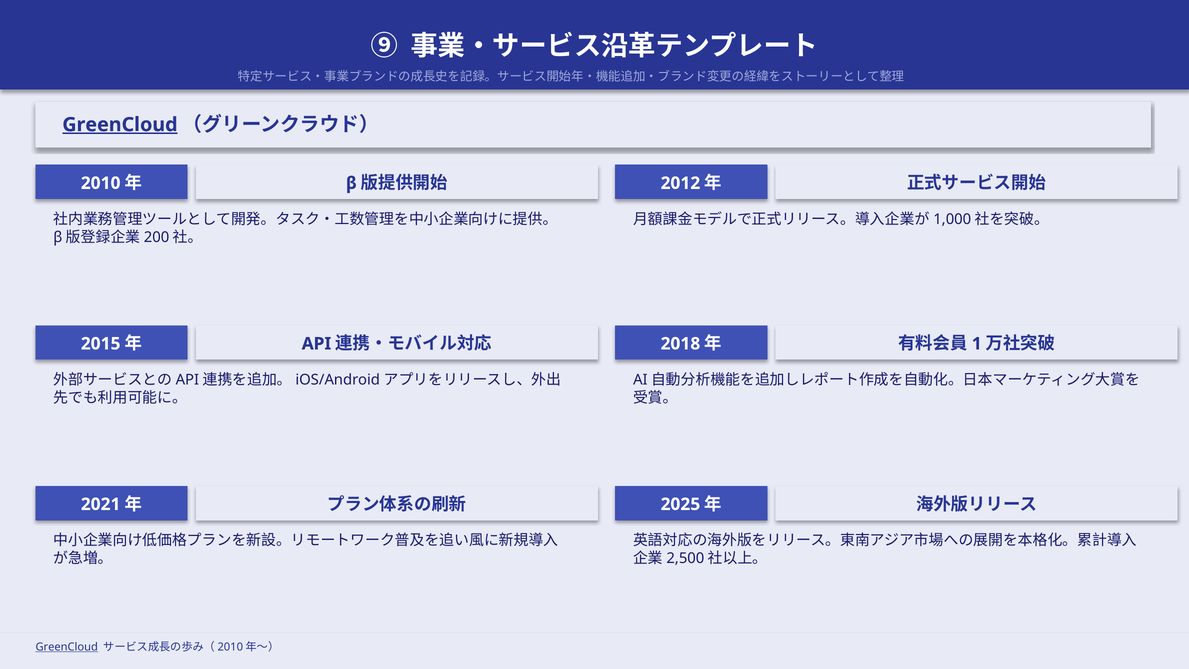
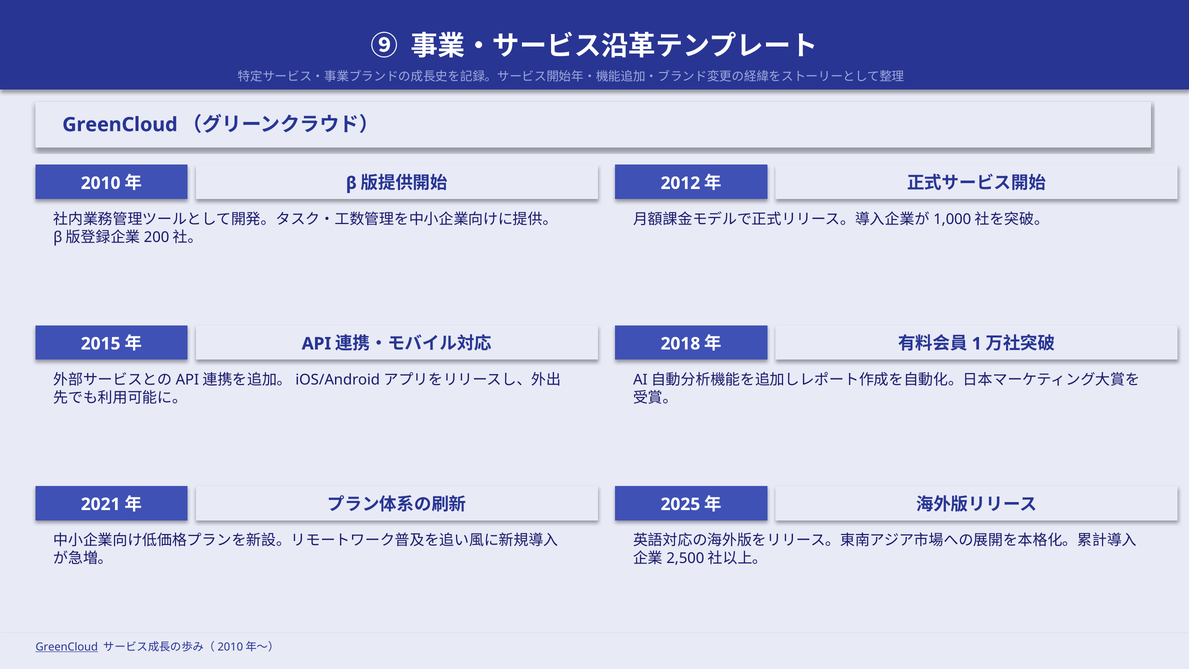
GreenCloud at (120, 125) underline: present -> none
